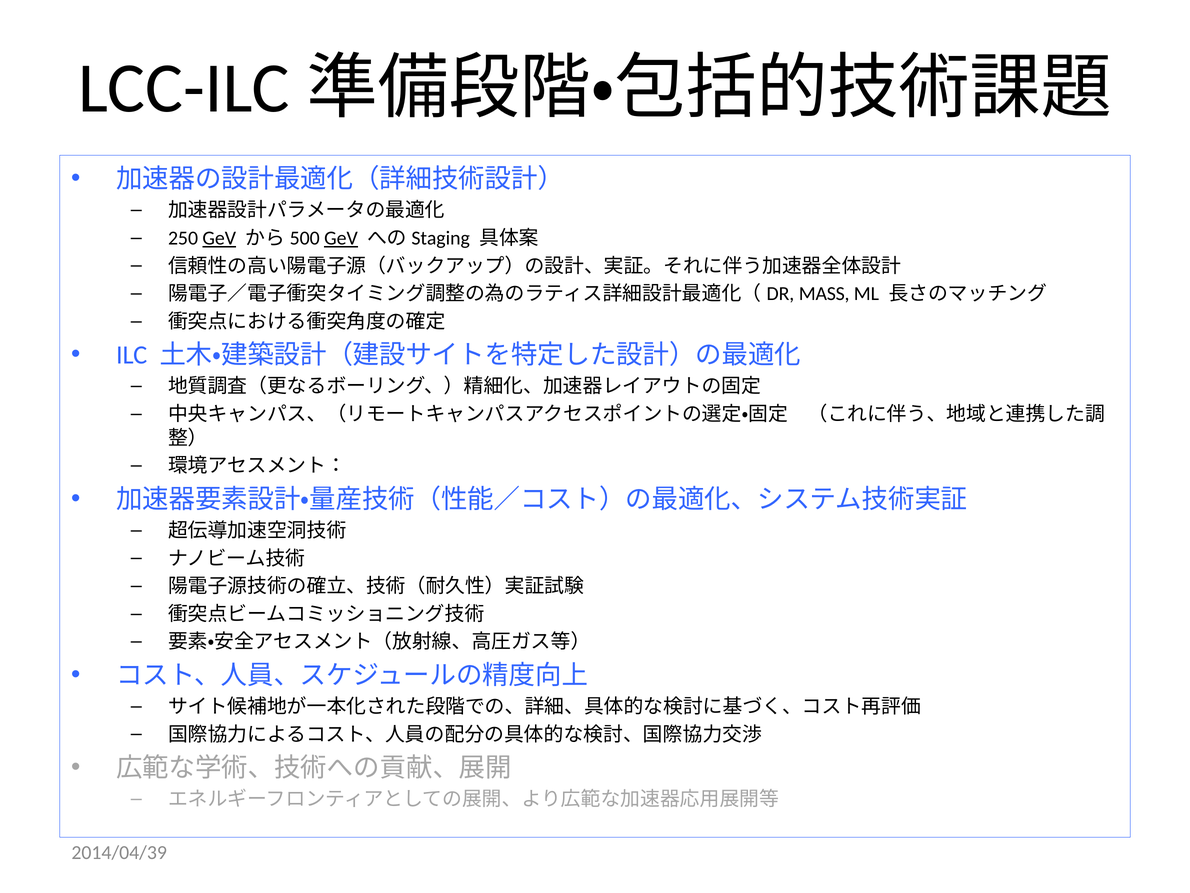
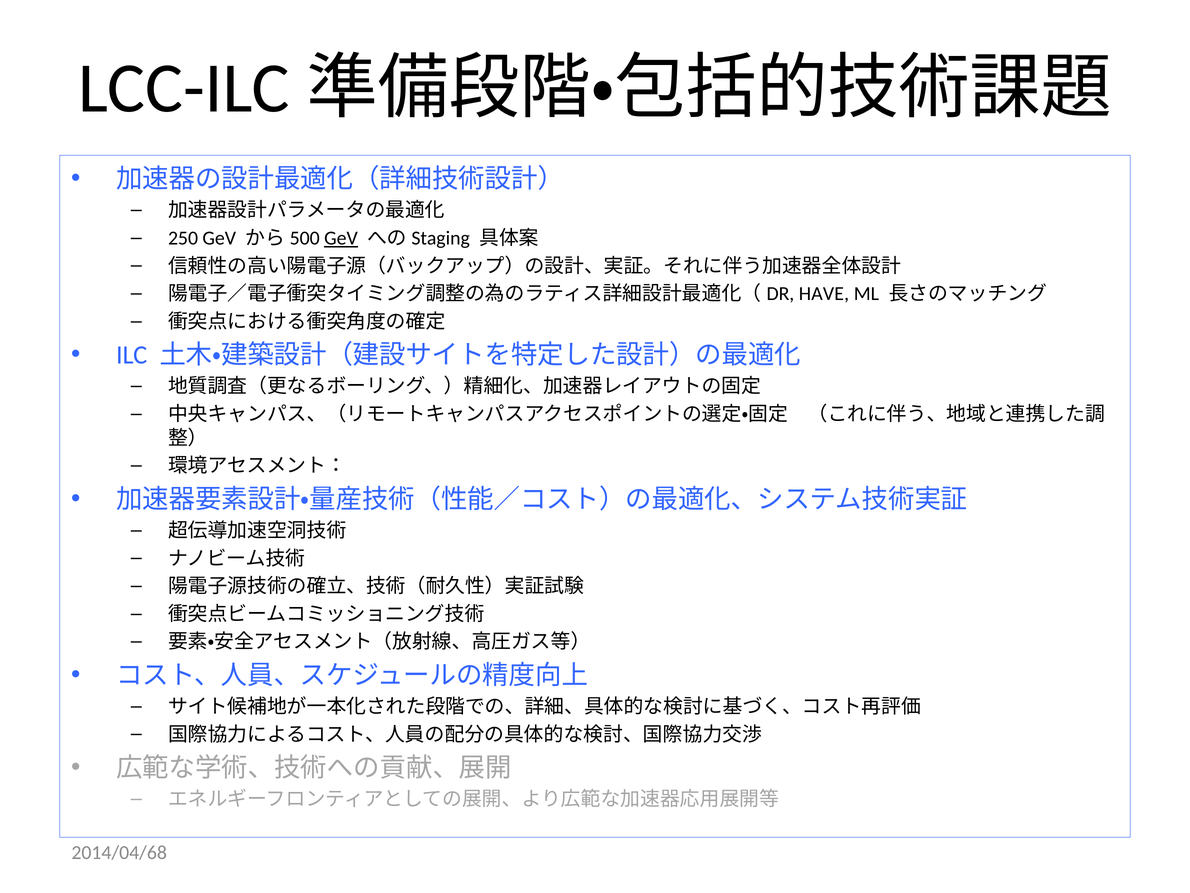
GeV at (219, 238) underline: present -> none
MASS: MASS -> HAVE
2014/04/39: 2014/04/39 -> 2014/04/68
